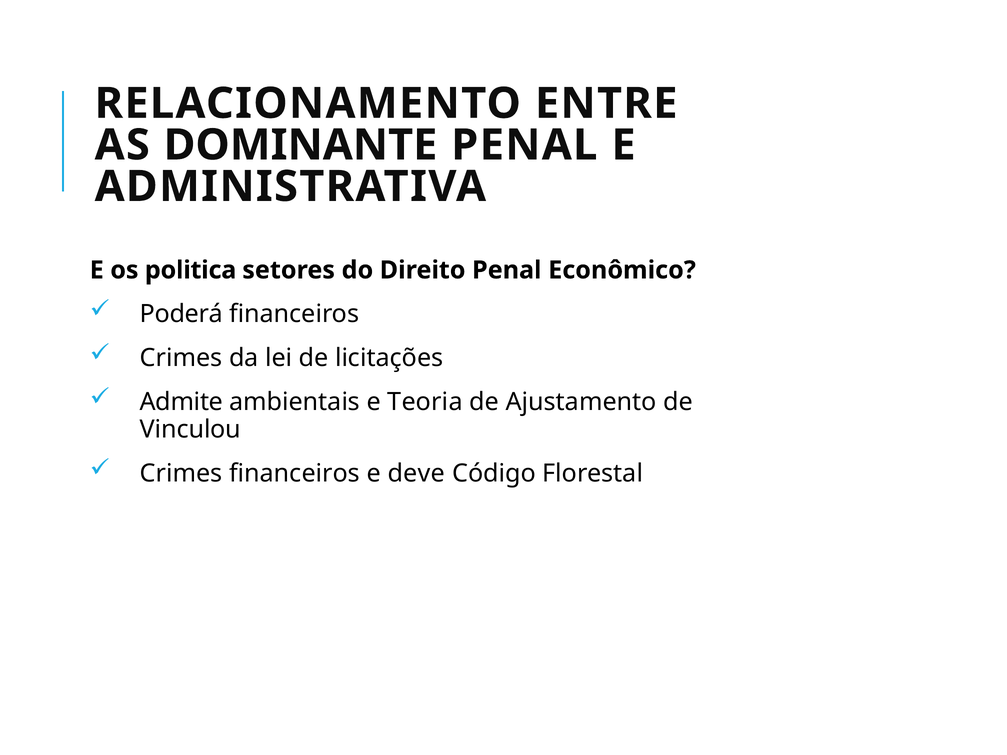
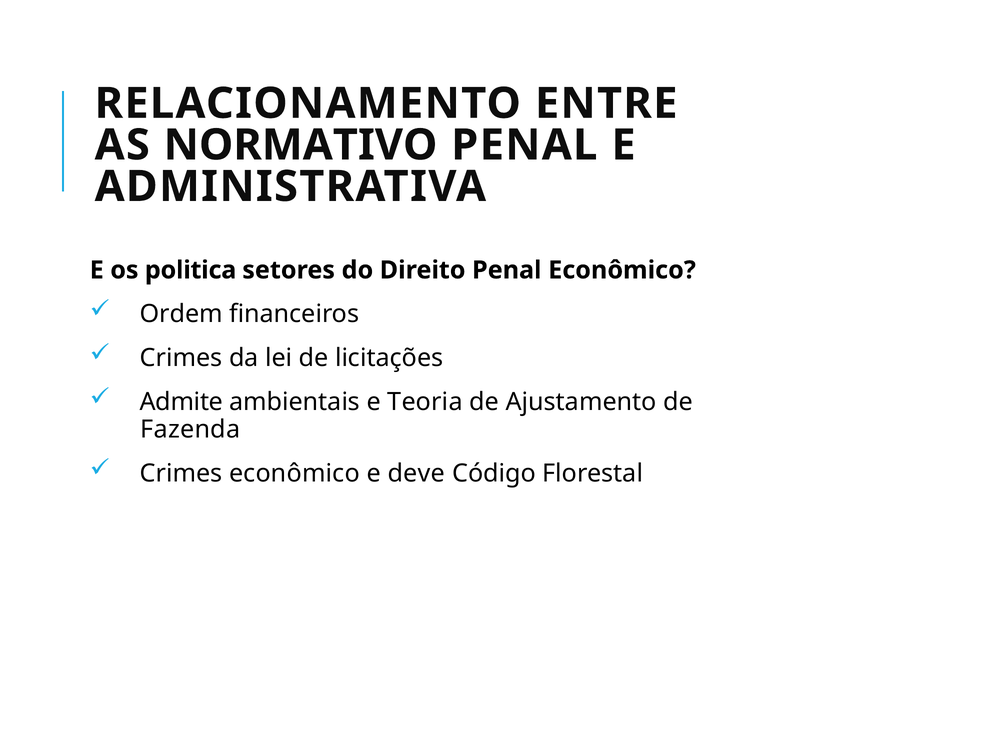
DOMINANTE: DOMINANTE -> NORMATIVO
Poderá: Poderá -> Ordem
Vinculou: Vinculou -> Fazenda
Crimes financeiros: financeiros -> econômico
